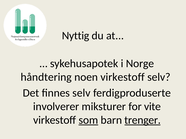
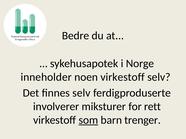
Nyttig: Nyttig -> Bedre
håndtering: håndtering -> inneholder
vite: vite -> rett
trenger underline: present -> none
